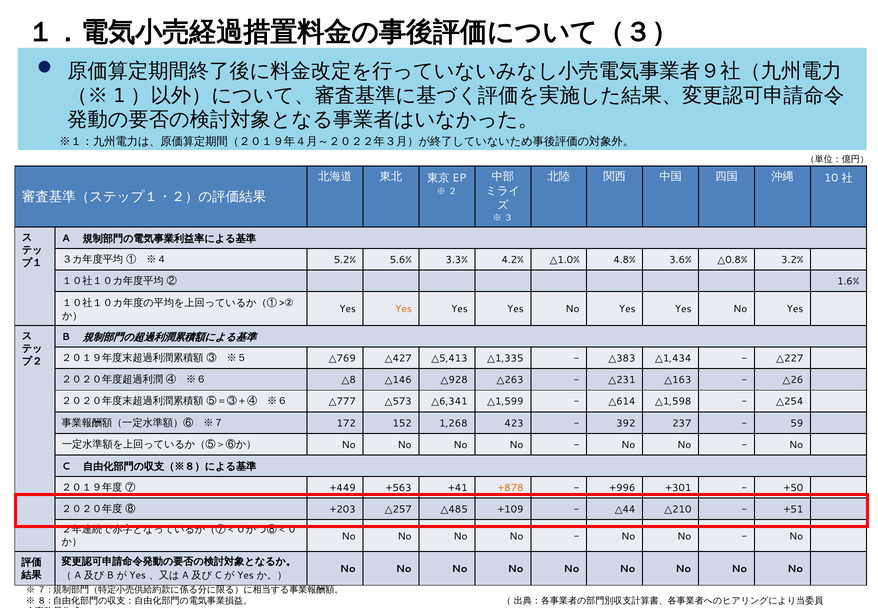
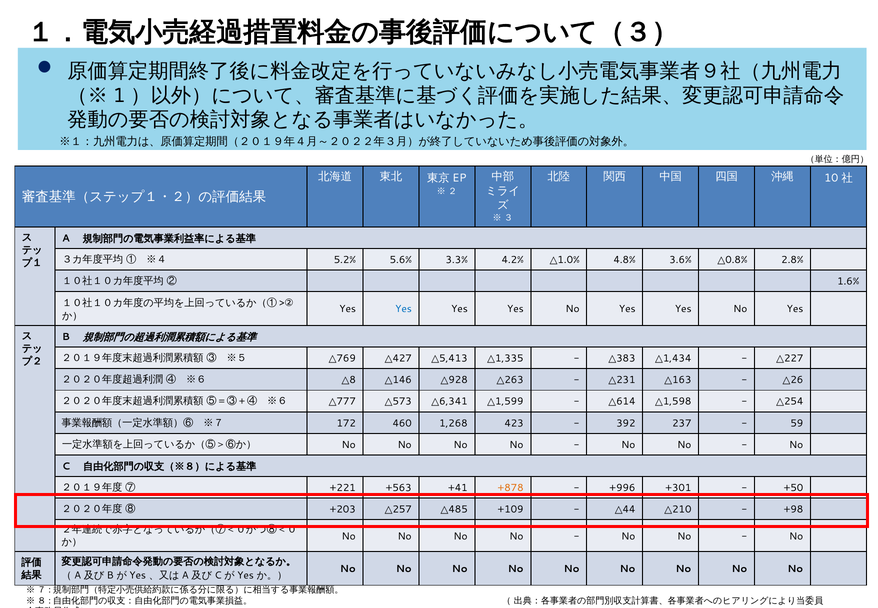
3.2%: 3.2% -> 2.8%
Yes at (404, 309) colour: orange -> blue
152: 152 -> 460
+449: +449 -> +221
+51: +51 -> +98
